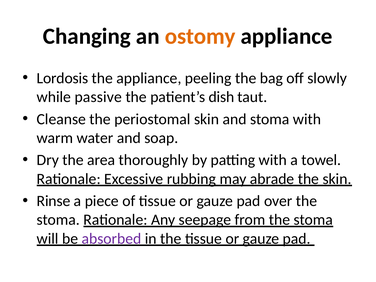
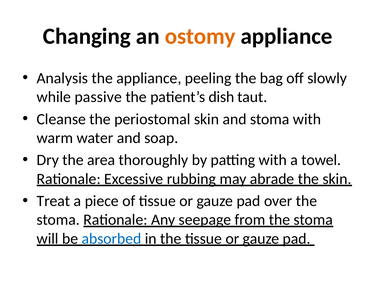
Lordosis: Lordosis -> Analysis
Rinse: Rinse -> Treat
absorbed colour: purple -> blue
